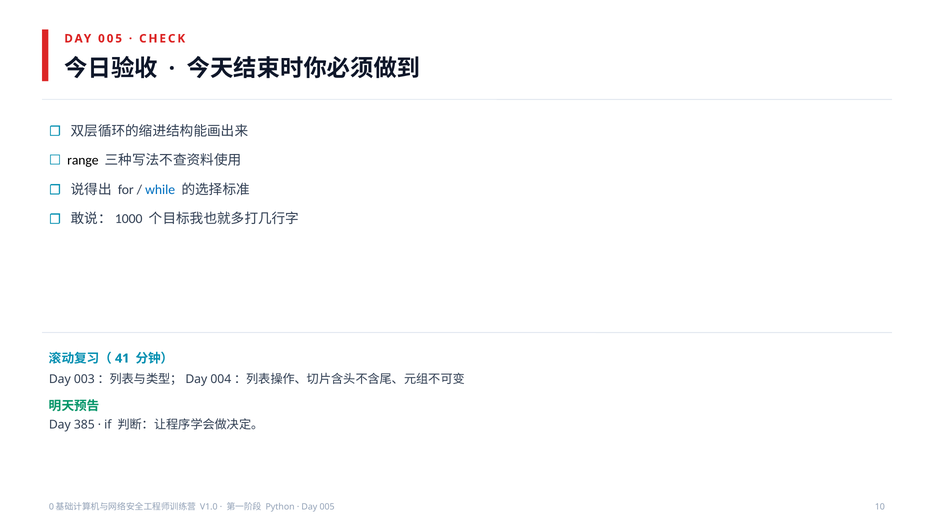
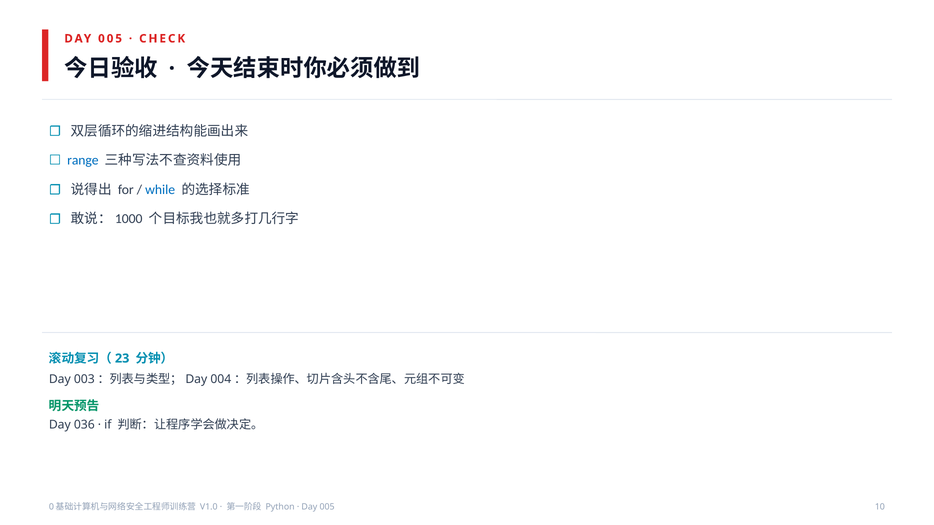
range colour: black -> blue
41: 41 -> 23
385: 385 -> 036
